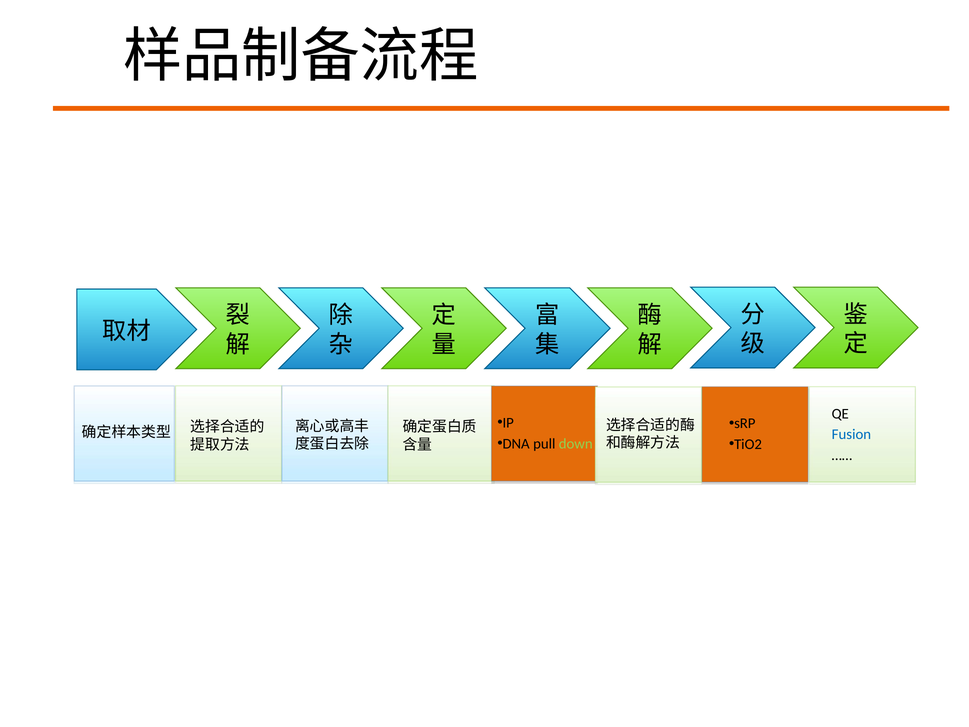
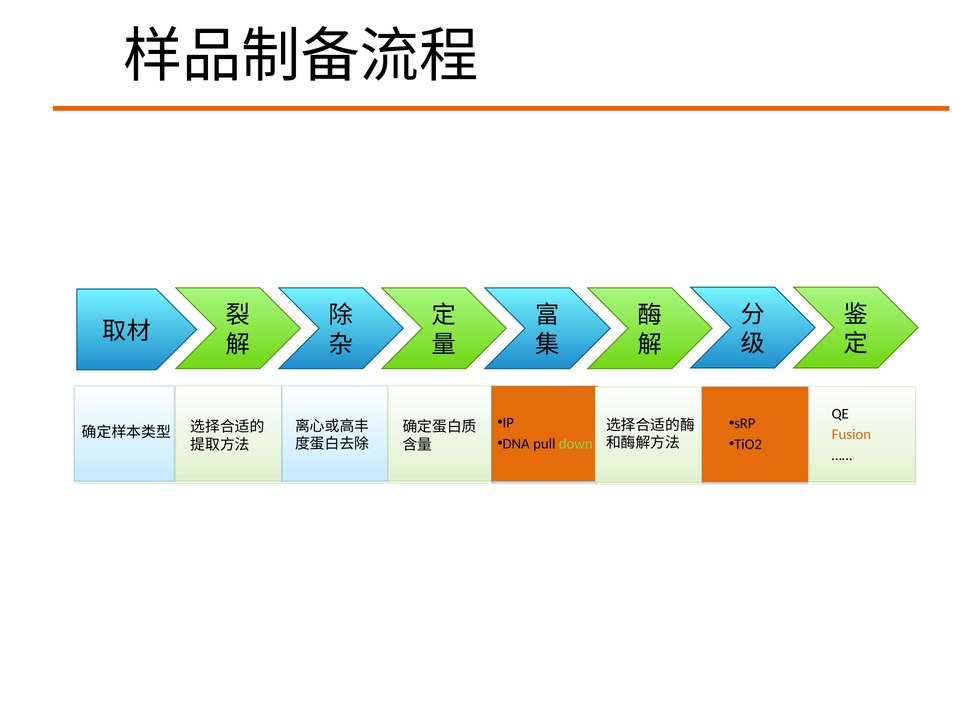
Fusion colour: blue -> orange
